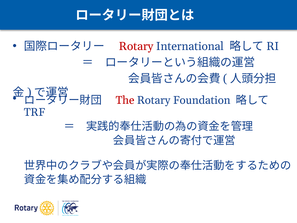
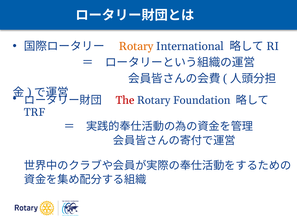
Rotary at (136, 46) colour: red -> orange
